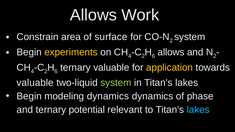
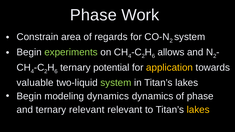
Allows at (93, 15): Allows -> Phase
surface: surface -> regards
experiments colour: yellow -> light green
ternary valuable: valuable -> potential
ternary potential: potential -> relevant
lakes at (198, 110) colour: light blue -> yellow
